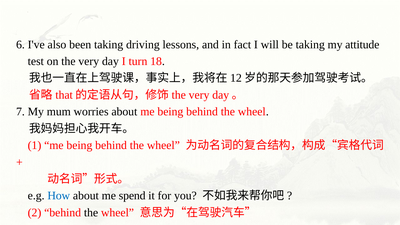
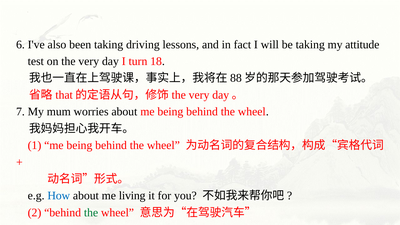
12: 12 -> 88
spend: spend -> living
the at (91, 213) colour: black -> green
